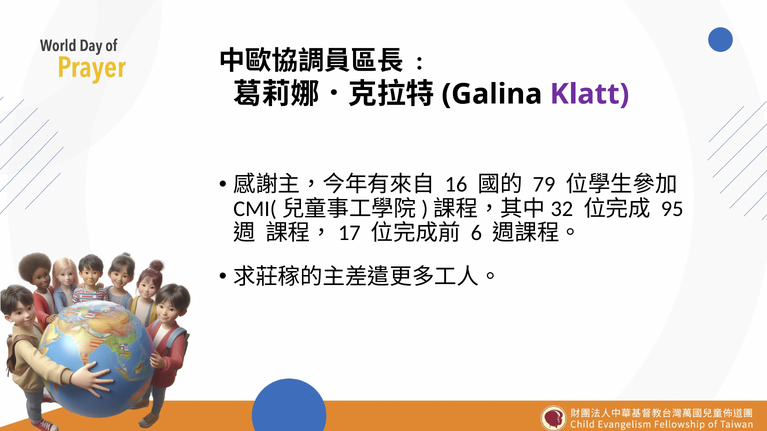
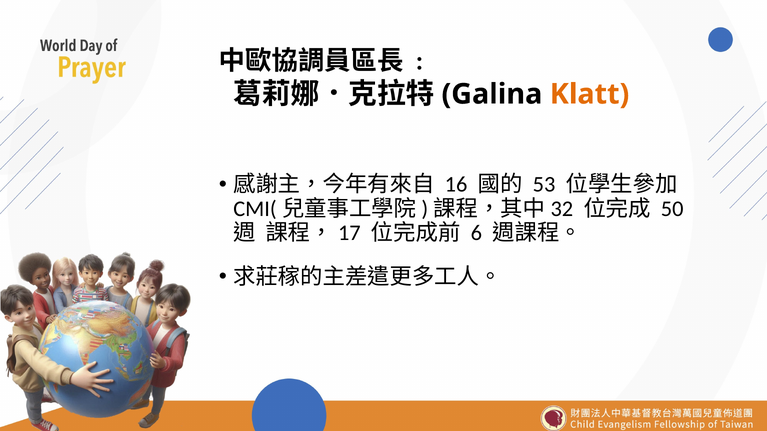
Klatt colour: purple -> orange
79: 79 -> 53
95: 95 -> 50
